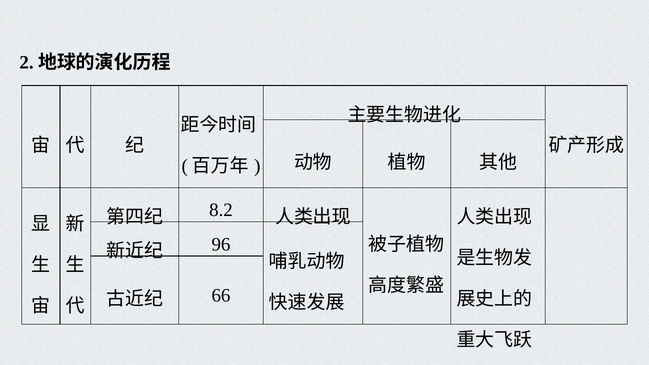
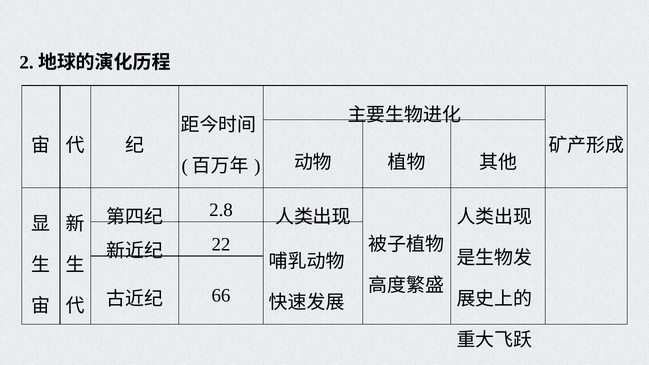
8.2: 8.2 -> 2.8
96: 96 -> 22
